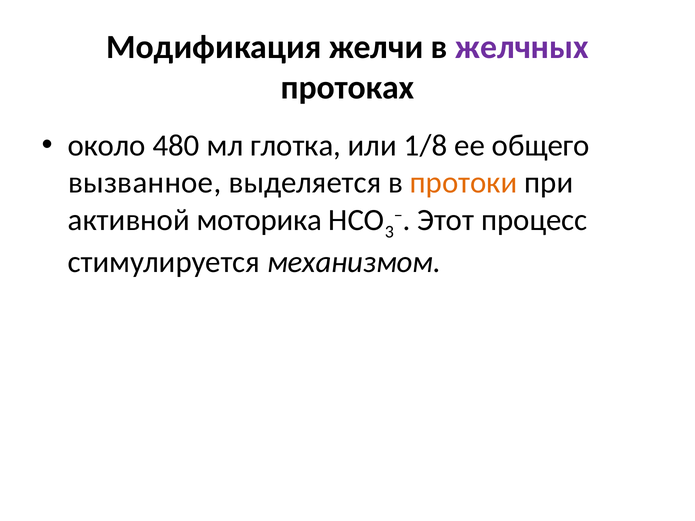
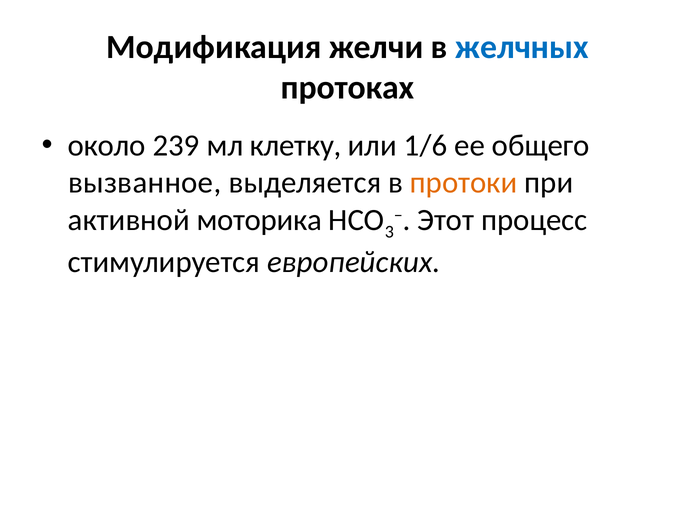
желчных colour: purple -> blue
480: 480 -> 239
глотка: глотка -> клетку
1/8: 1/8 -> 1/6
механизмом: механизмом -> европейских
